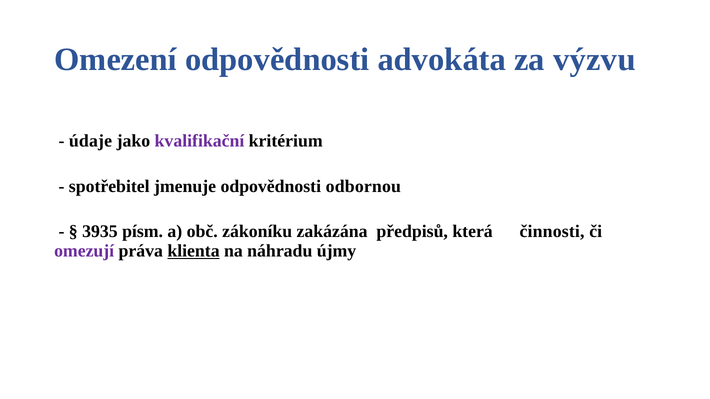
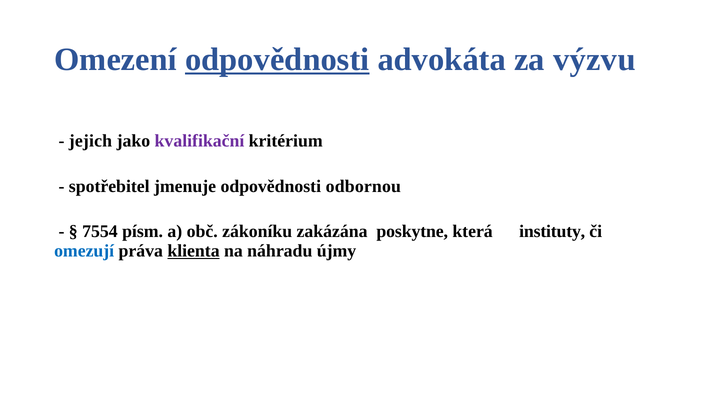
odpovědnosti at (277, 60) underline: none -> present
údaje: údaje -> jejich
3935: 3935 -> 7554
předpisů: předpisů -> poskytne
činnosti: činnosti -> instituty
omezují colour: purple -> blue
